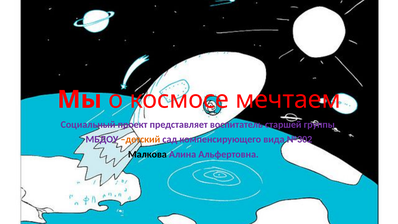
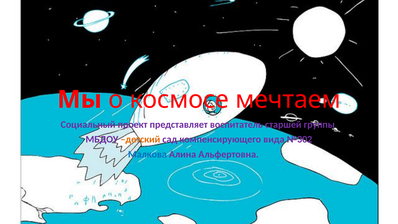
Малкова colour: black -> blue
